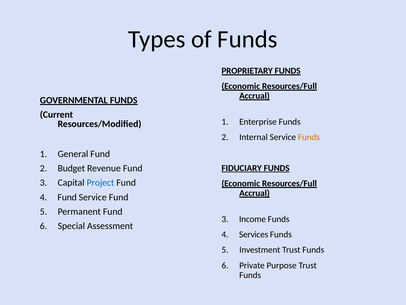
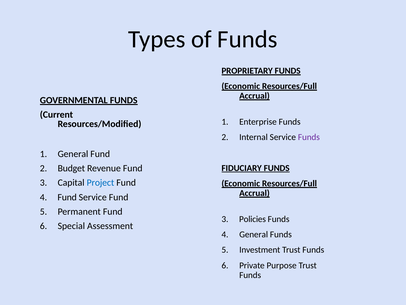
Funds at (309, 137) colour: orange -> purple
Income: Income -> Policies
Services at (254, 234): Services -> General
